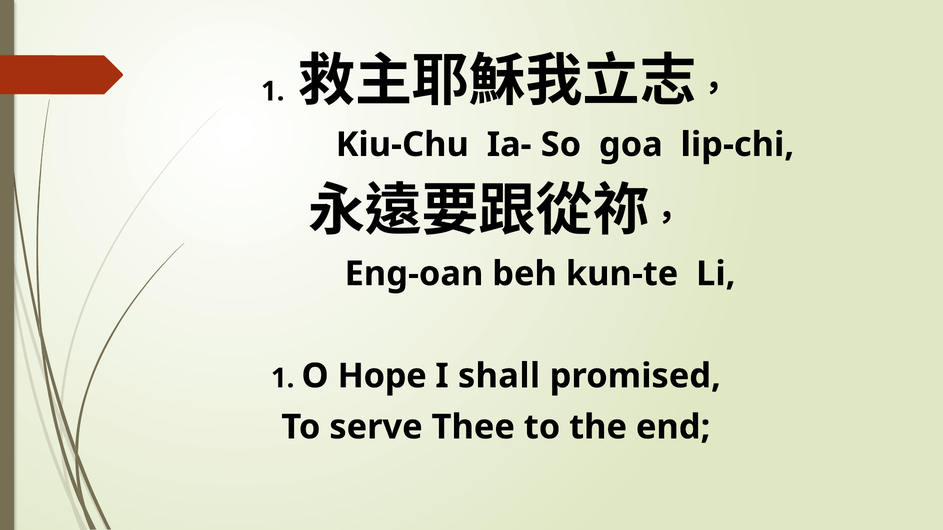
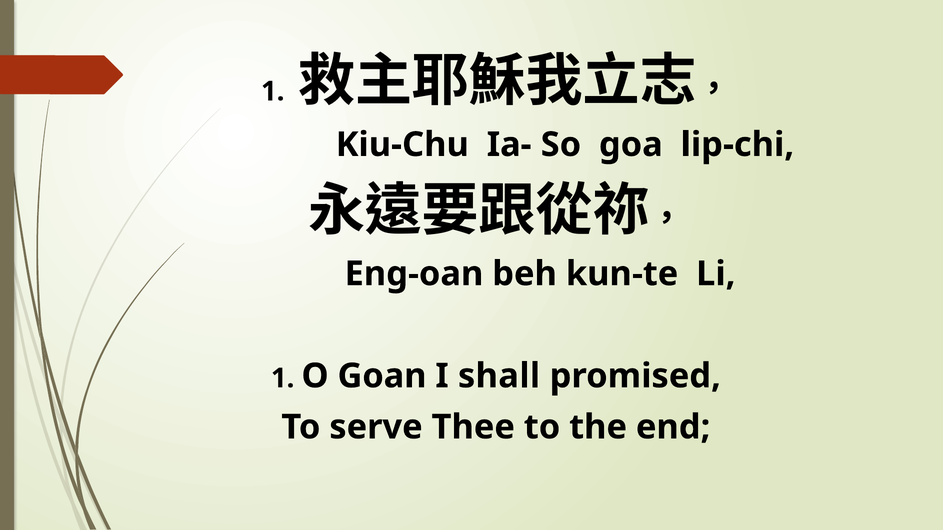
Hope: Hope -> Goan
